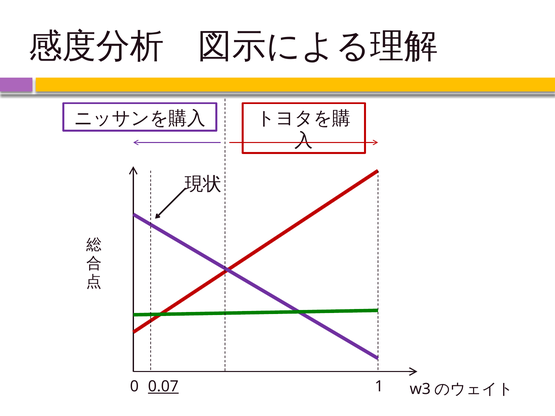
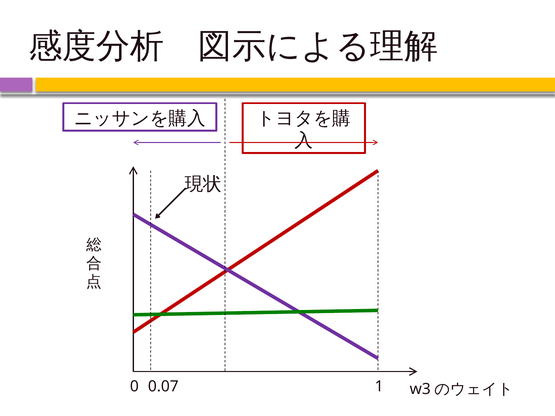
0.07 underline: present -> none
